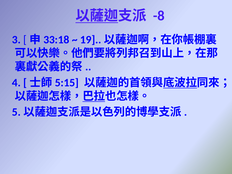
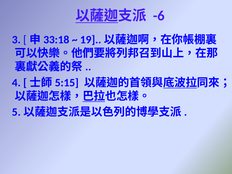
-8: -8 -> -6
